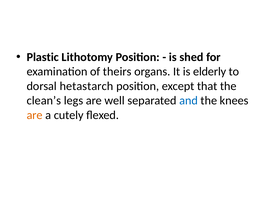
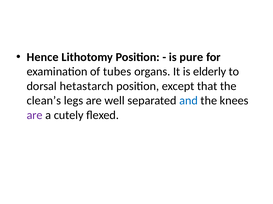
Plastic: Plastic -> Hence
shed: shed -> pure
theirs: theirs -> tubes
are at (35, 116) colour: orange -> purple
